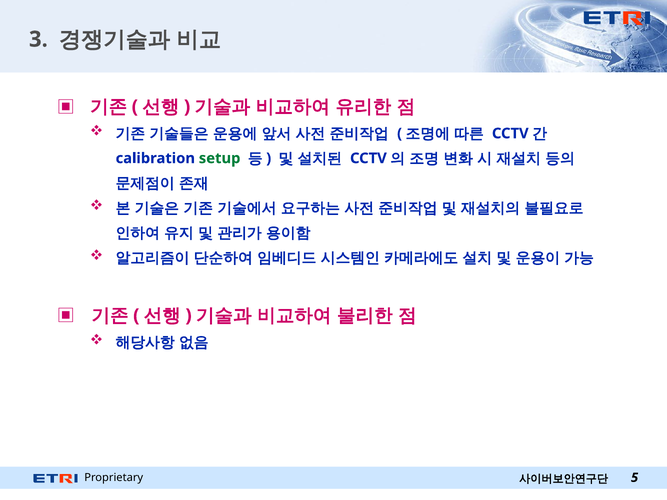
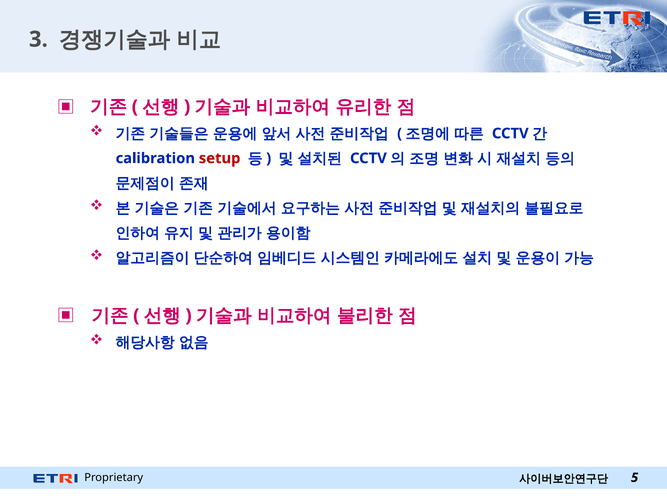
setup colour: green -> red
